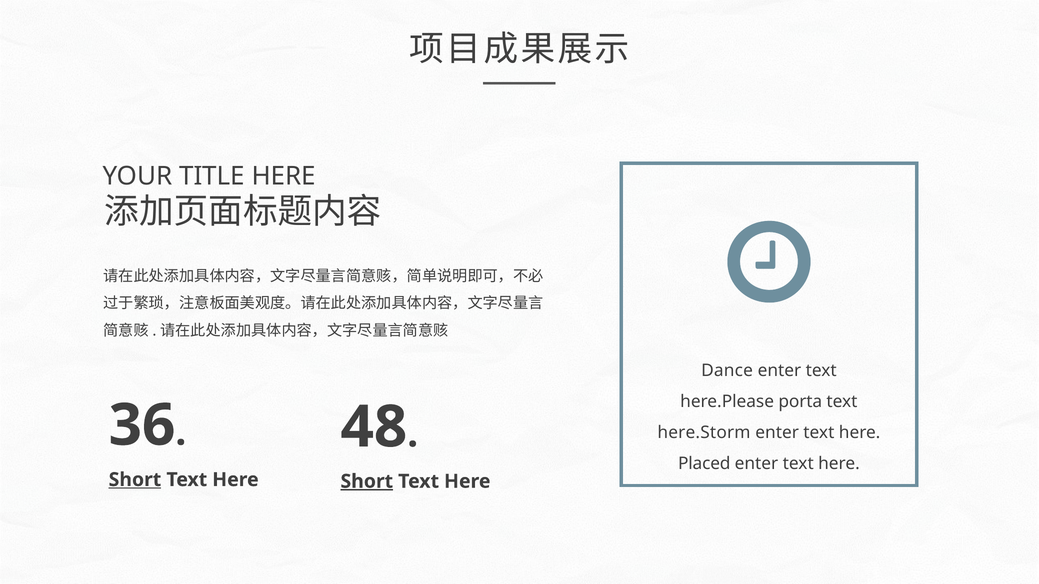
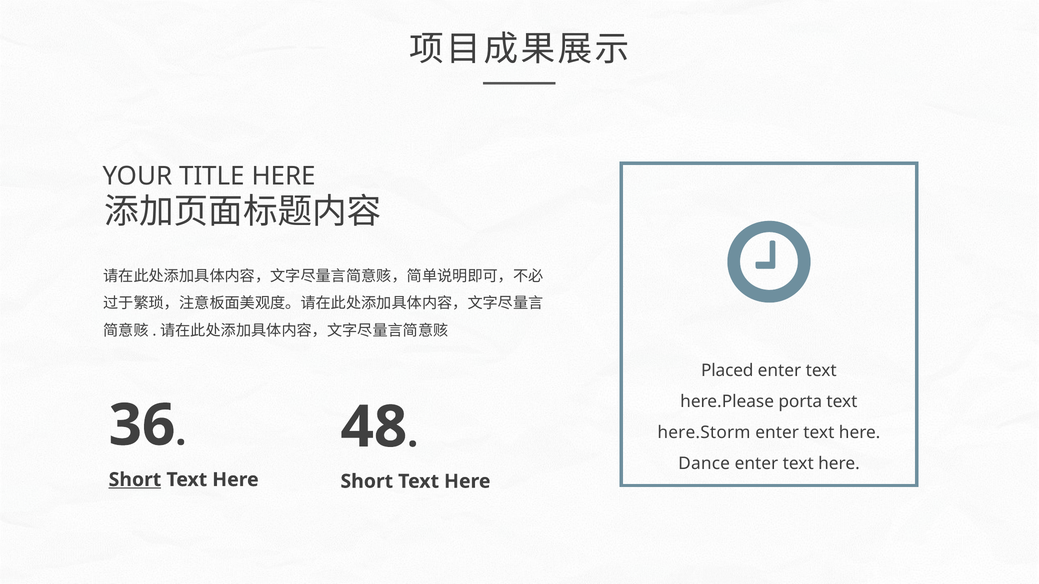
Dance: Dance -> Placed
Placed: Placed -> Dance
Short at (367, 482) underline: present -> none
